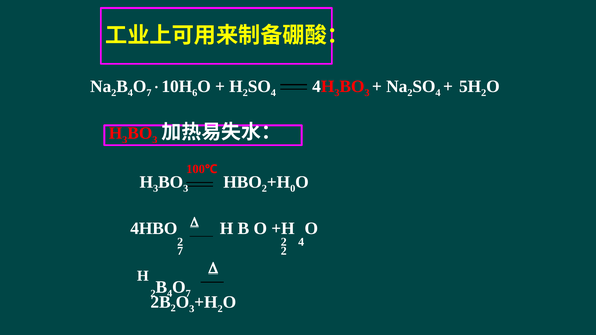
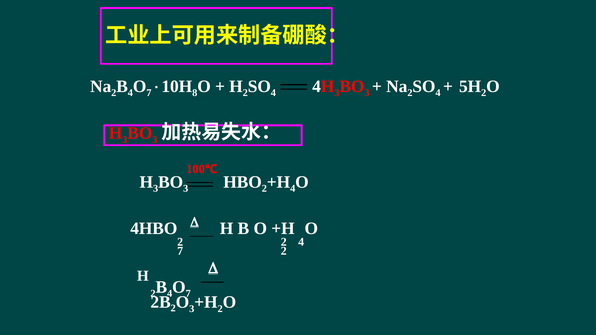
6: 6 -> 8
+H 0: 0 -> 4
